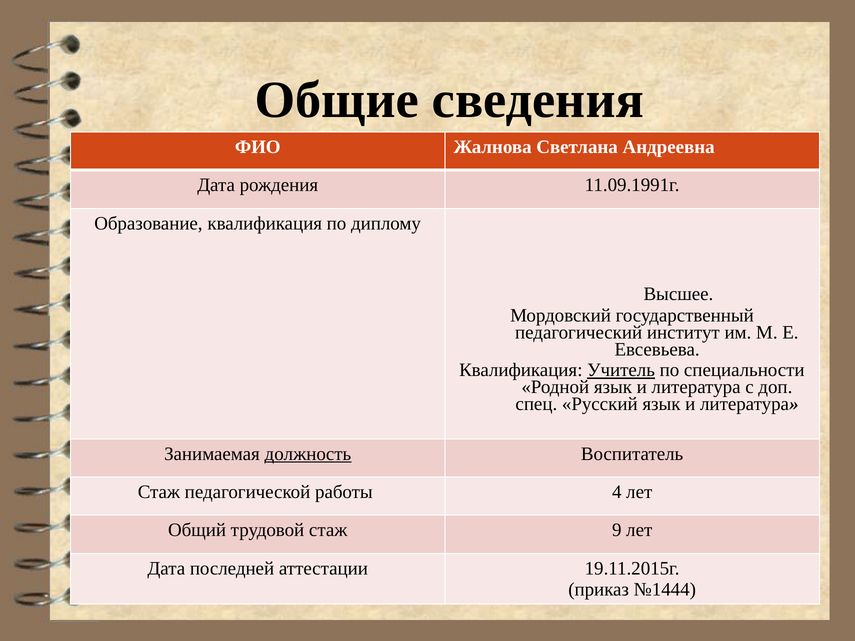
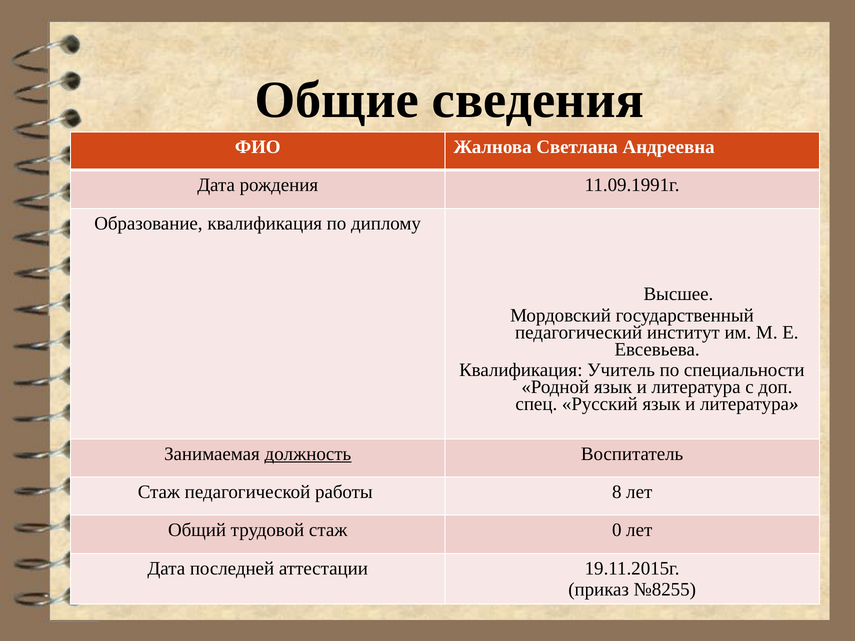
Учитель underline: present -> none
4: 4 -> 8
9: 9 -> 0
№1444: №1444 -> №8255
